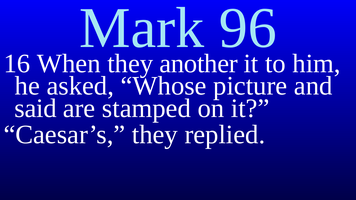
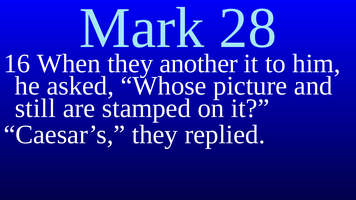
96: 96 -> 28
said: said -> still
